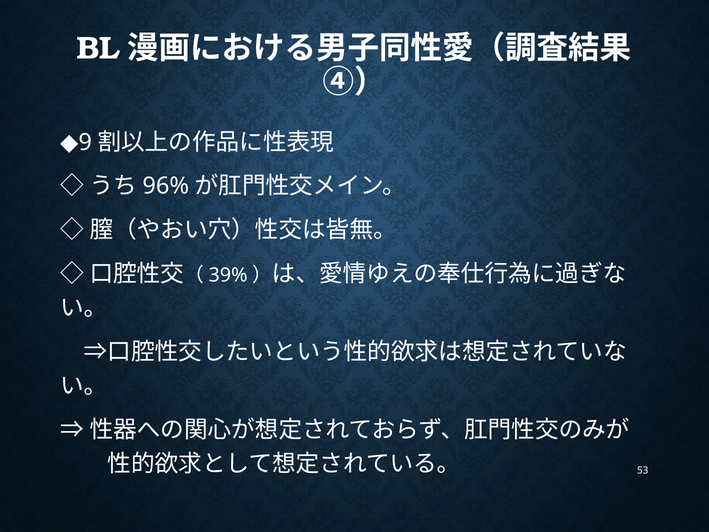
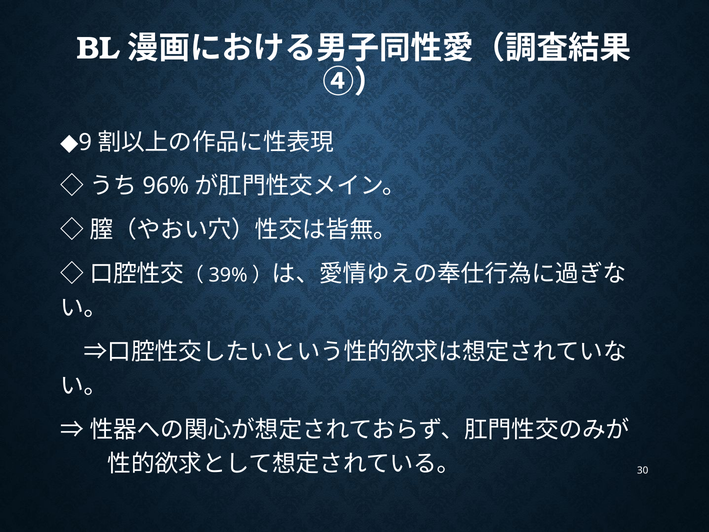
53: 53 -> 30
